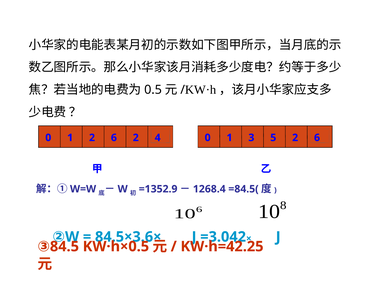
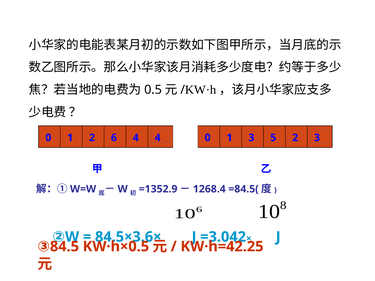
6 2: 2 -> 4
5 2 6: 6 -> 3
